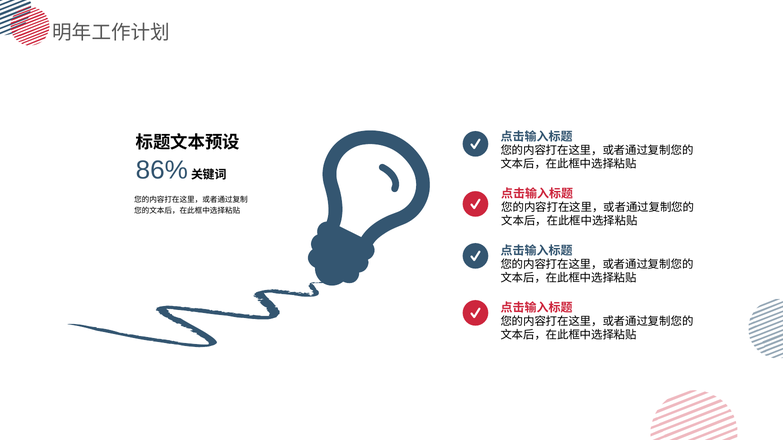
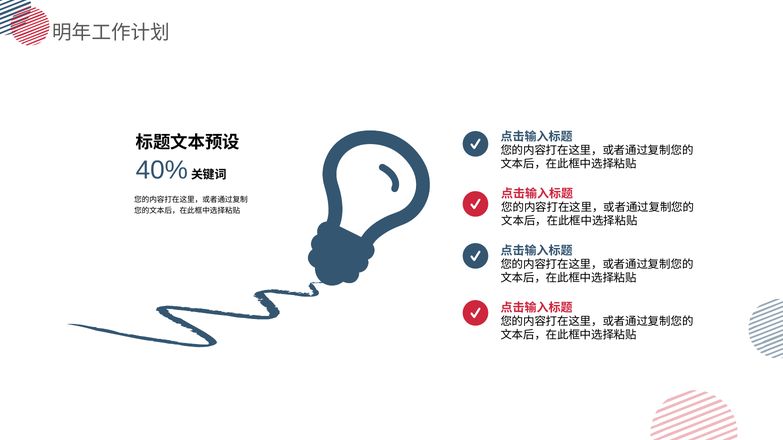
86%: 86% -> 40%
